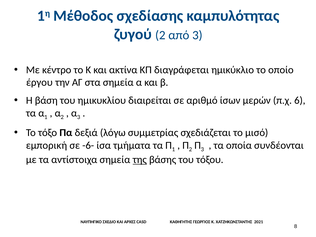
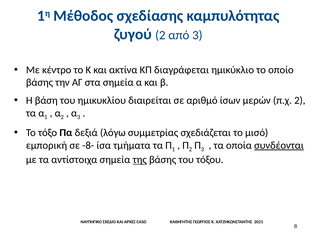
έργου at (39, 83): έργου -> βάσης
π.χ 6: 6 -> 2
-6-: -6- -> -8-
συνδέονται underline: none -> present
